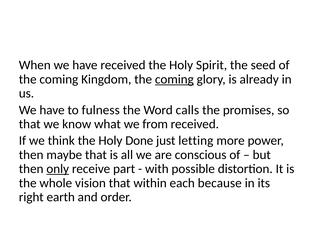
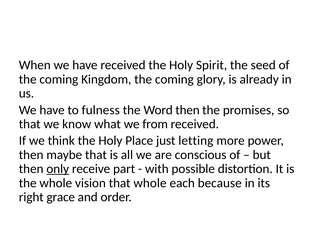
coming at (174, 79) underline: present -> none
Word calls: calls -> then
Done: Done -> Place
that within: within -> whole
earth: earth -> grace
